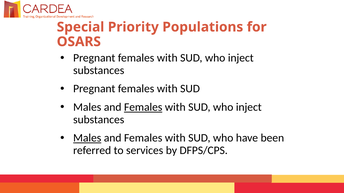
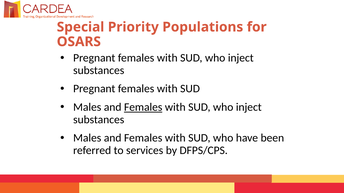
Males at (87, 138) underline: present -> none
